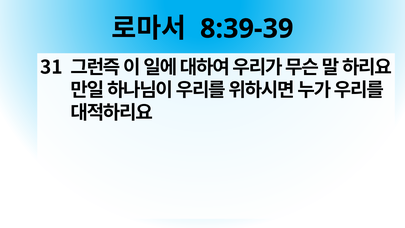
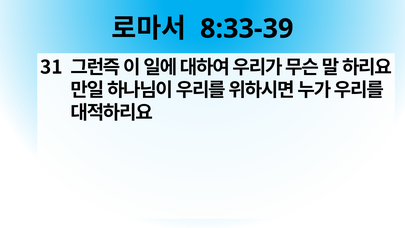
8:39-39: 8:39-39 -> 8:33-39
